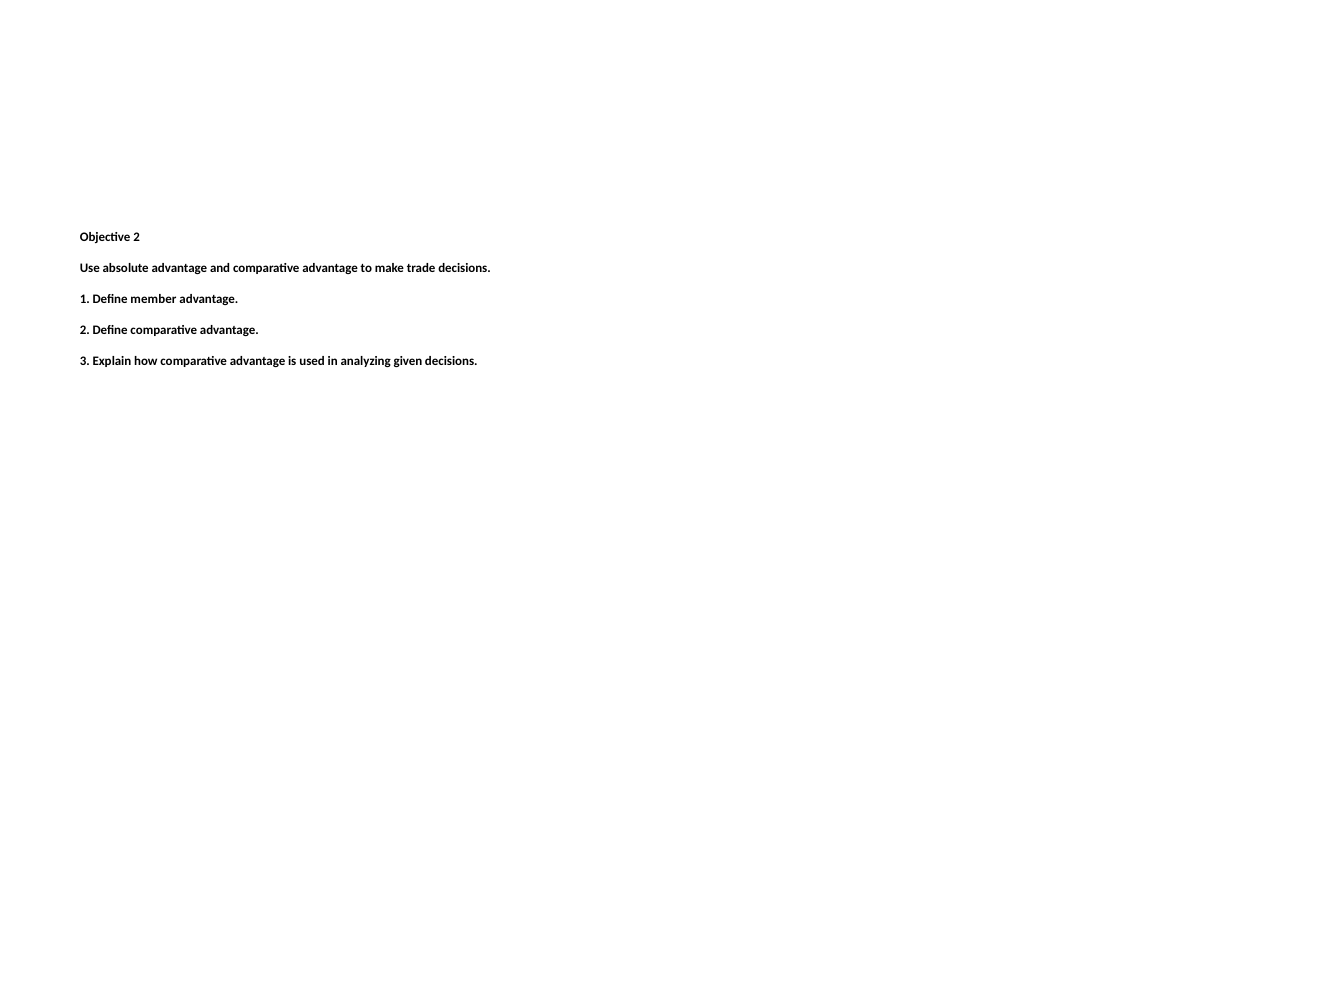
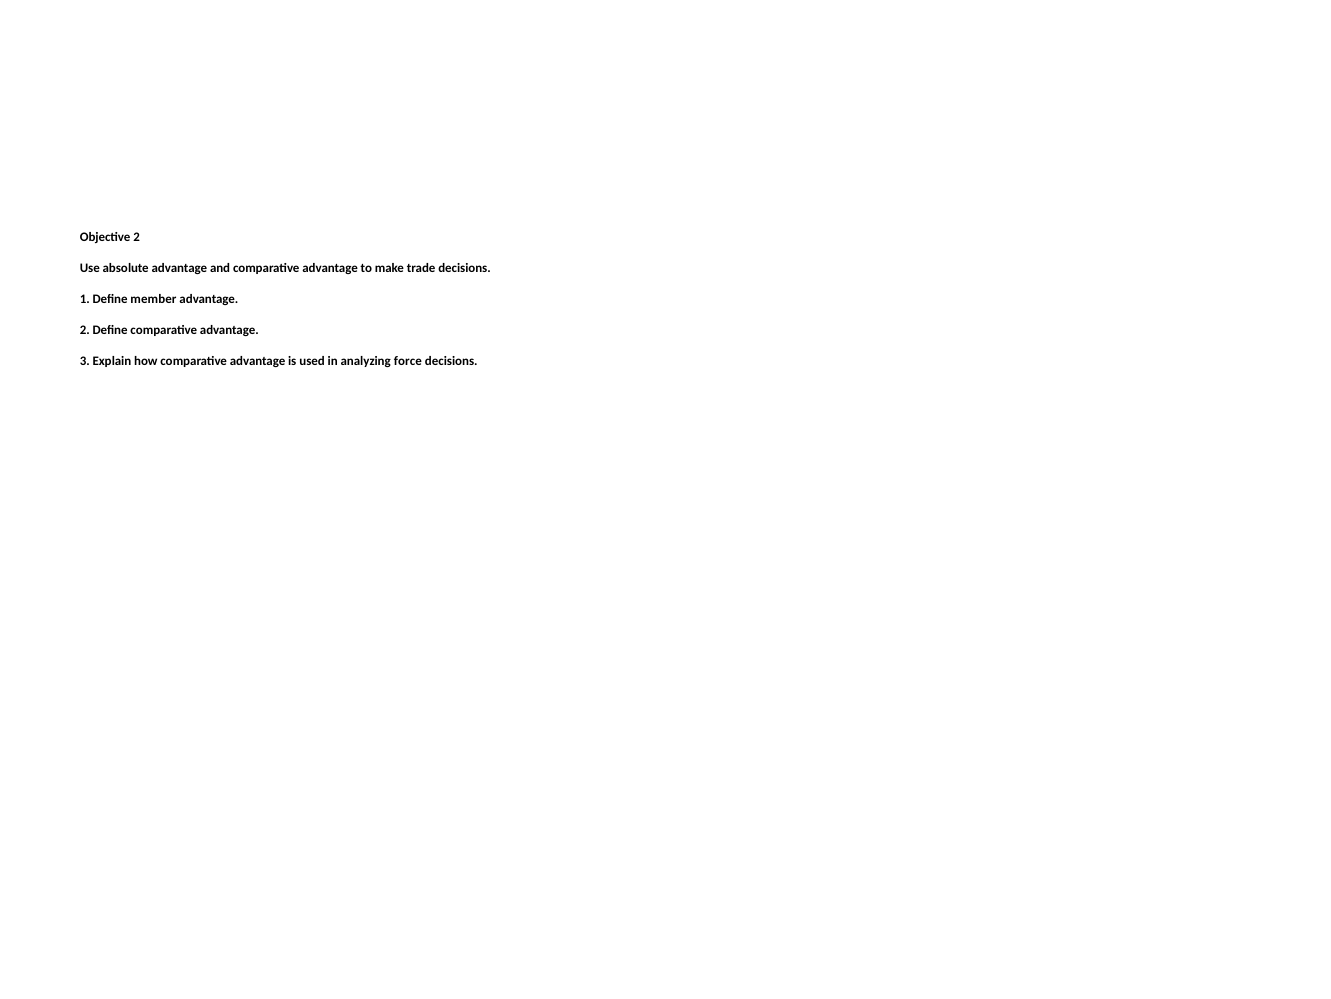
given: given -> force
